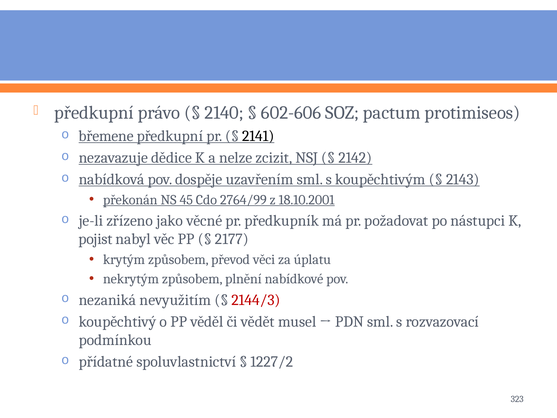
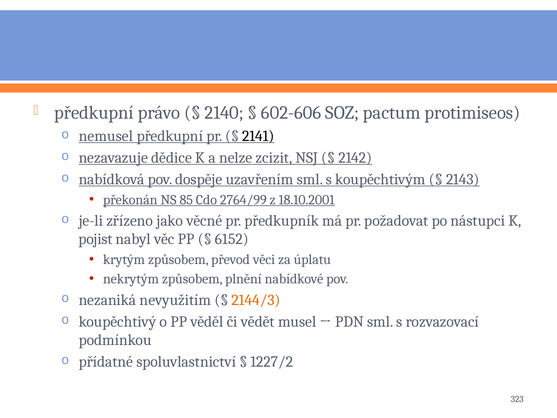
břemene: břemene -> nemusel
45: 45 -> 85
2177: 2177 -> 6152
2144/3 colour: red -> orange
